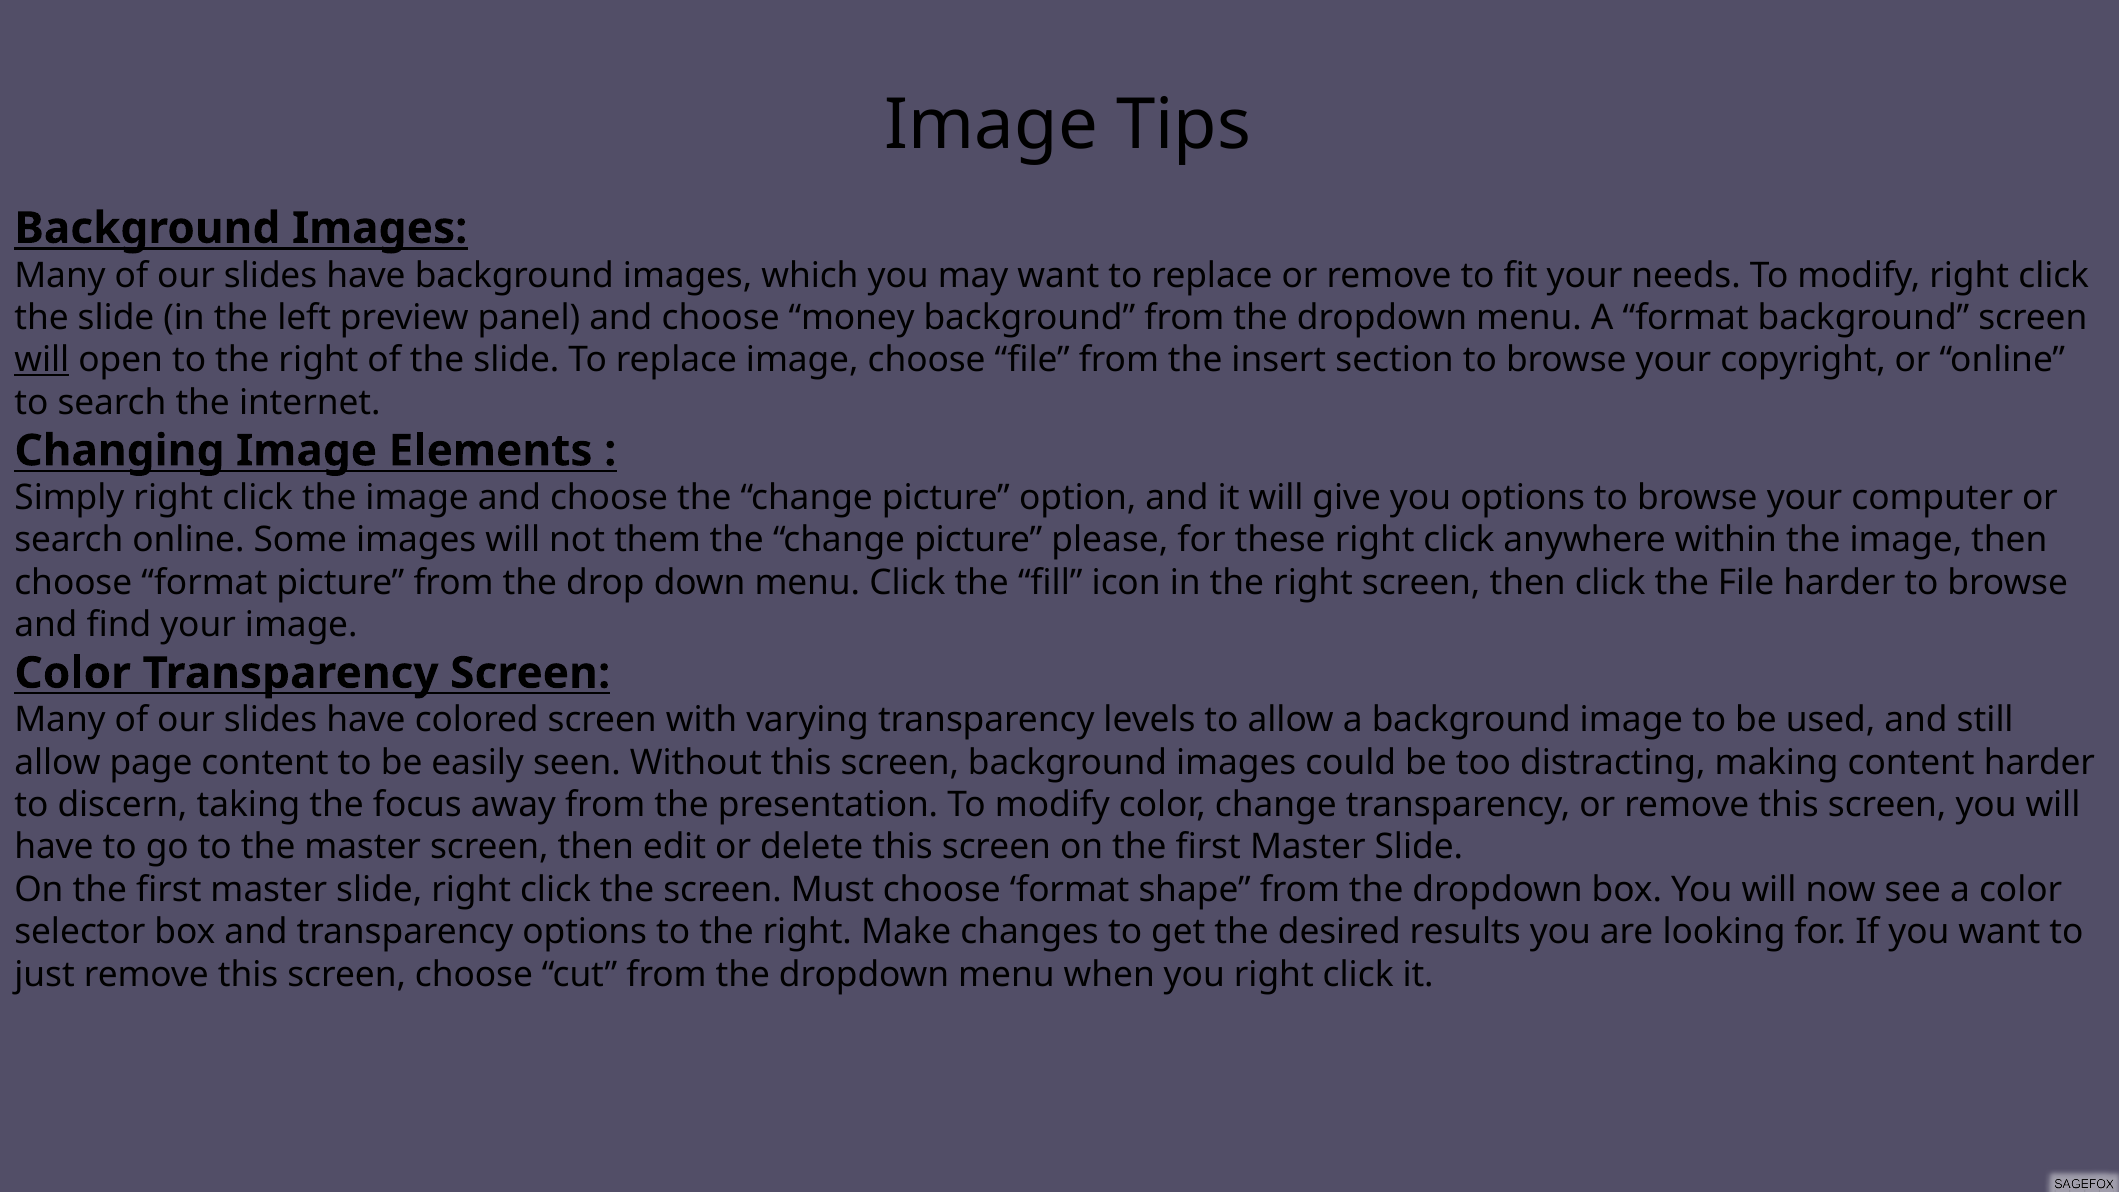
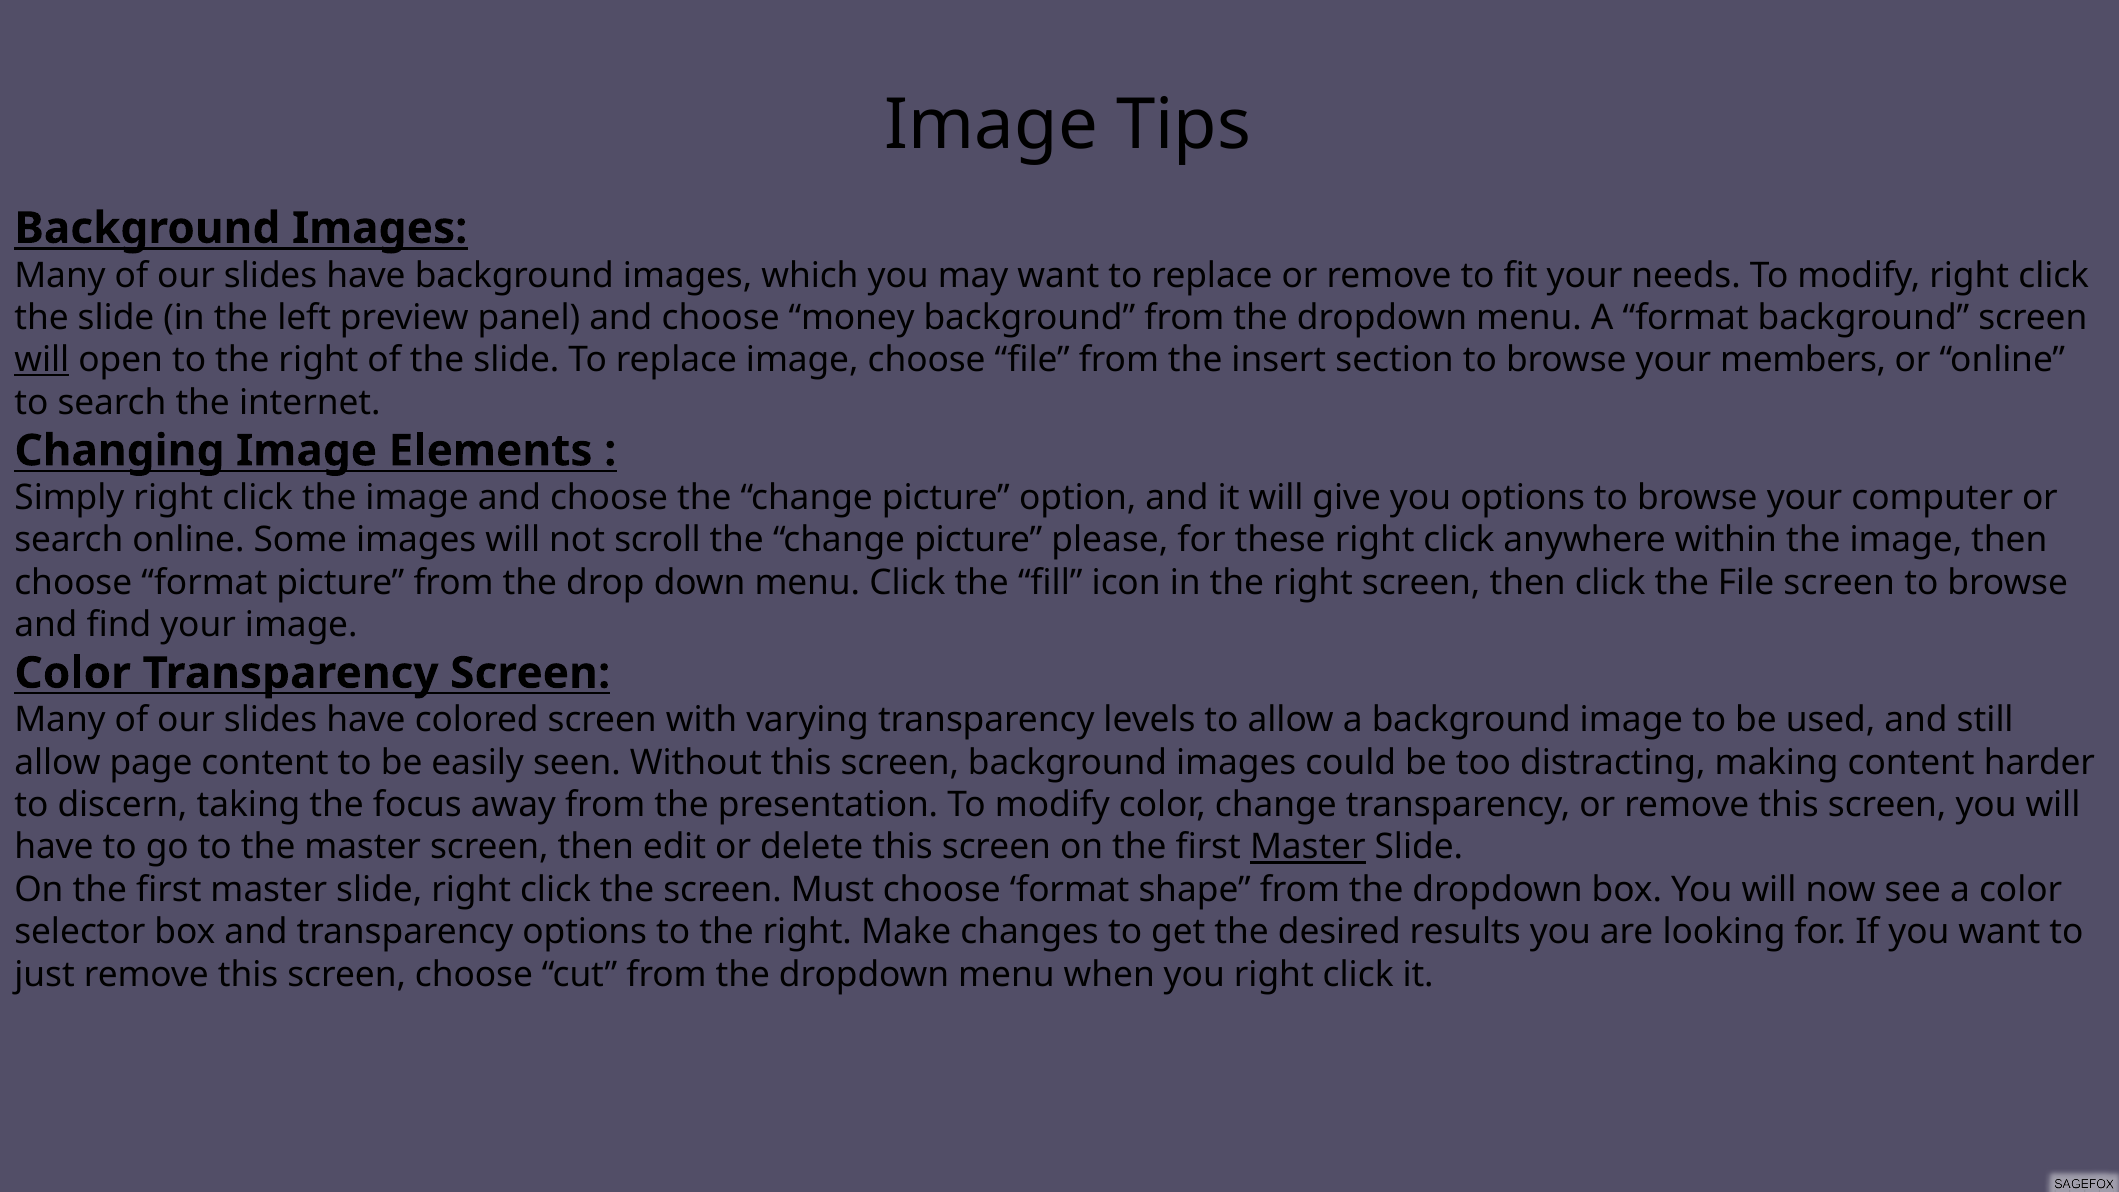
copyright: copyright -> members
them: them -> scroll
File harder: harder -> screen
Master at (1308, 847) underline: none -> present
